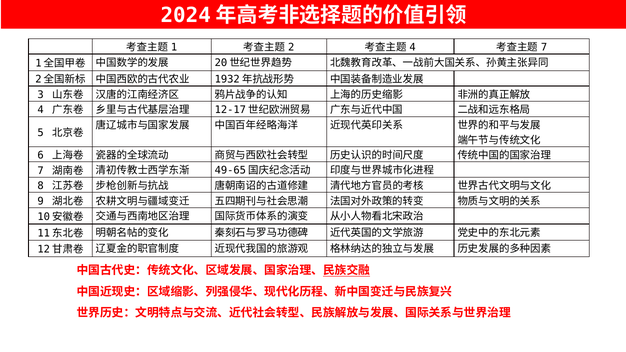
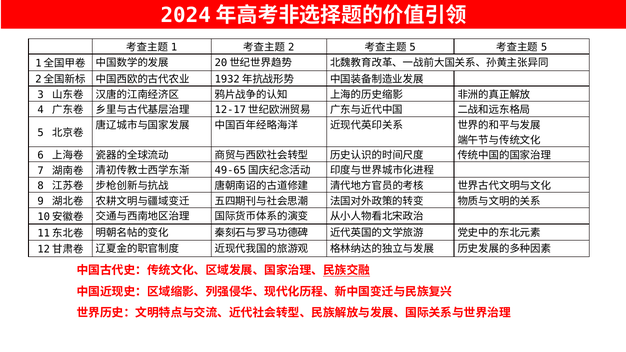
4 at (413, 47): 4 -> 5
7 at (544, 47): 7 -> 5
